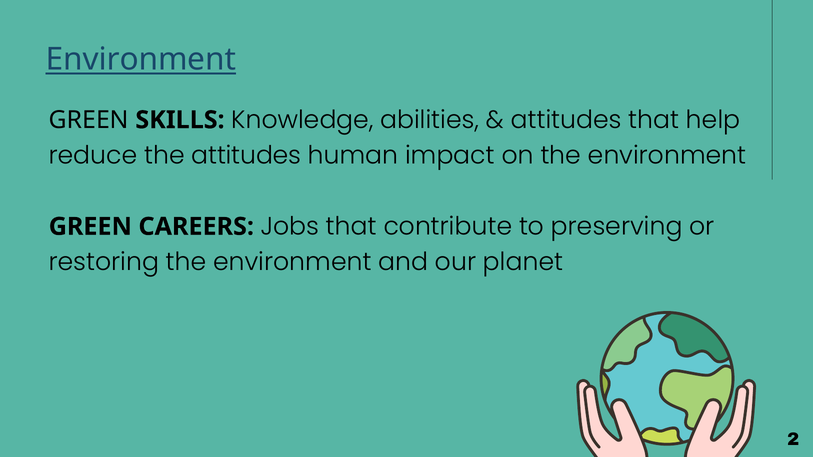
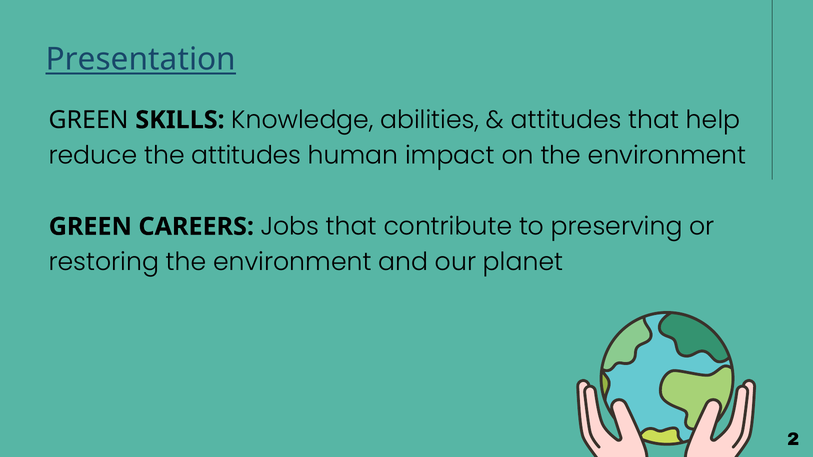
Environment at (141, 59): Environment -> Presentation
